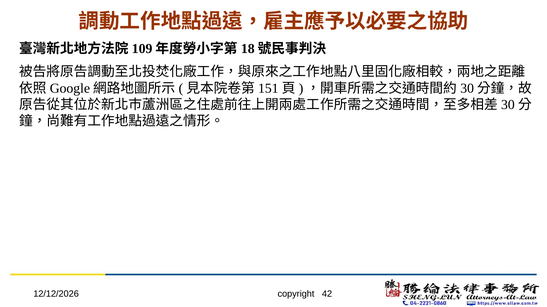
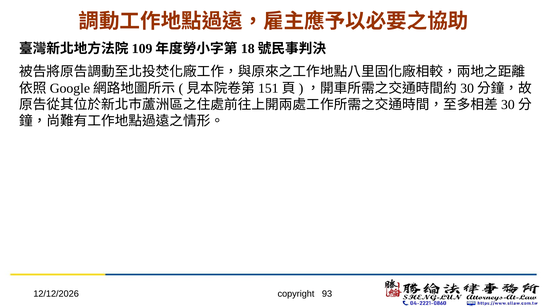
42: 42 -> 93
